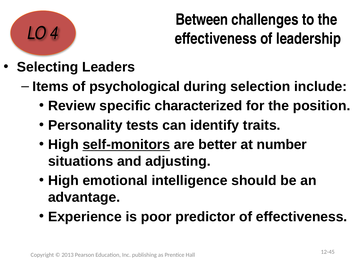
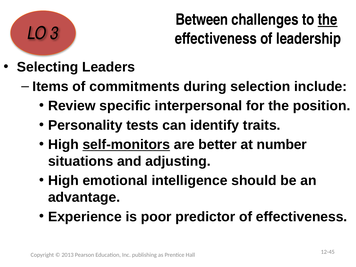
the at (328, 20) underline: none -> present
4: 4 -> 3
psychological: psychological -> commitments
characterized: characterized -> interpersonal
